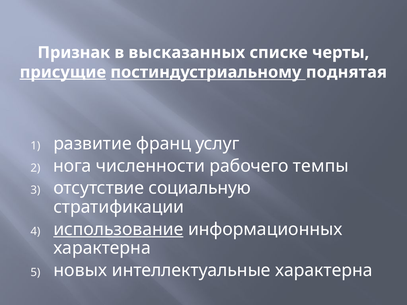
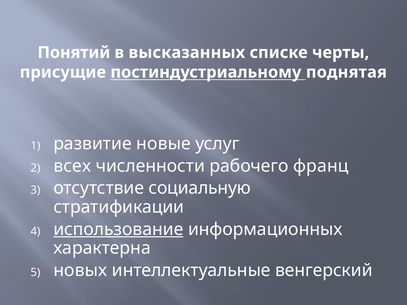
Признак: Признак -> Понятий
присущие underline: present -> none
франц: франц -> новые
нога: нога -> всех
темпы: темпы -> франц
интеллектуальные характерна: характерна -> венгерский
